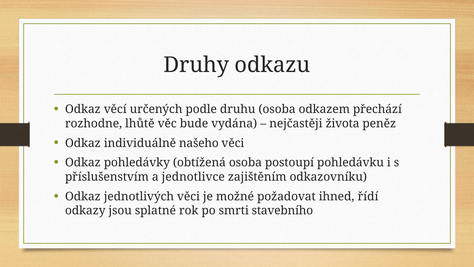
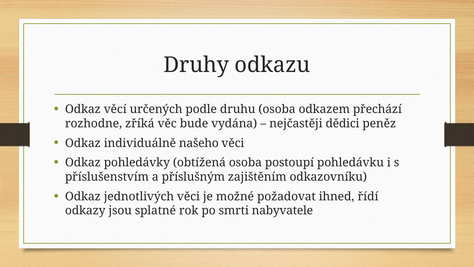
lhůtě: lhůtě -> zříká
života: života -> dědici
jednotlivce: jednotlivce -> příslušným
stavebního: stavebního -> nabyvatele
